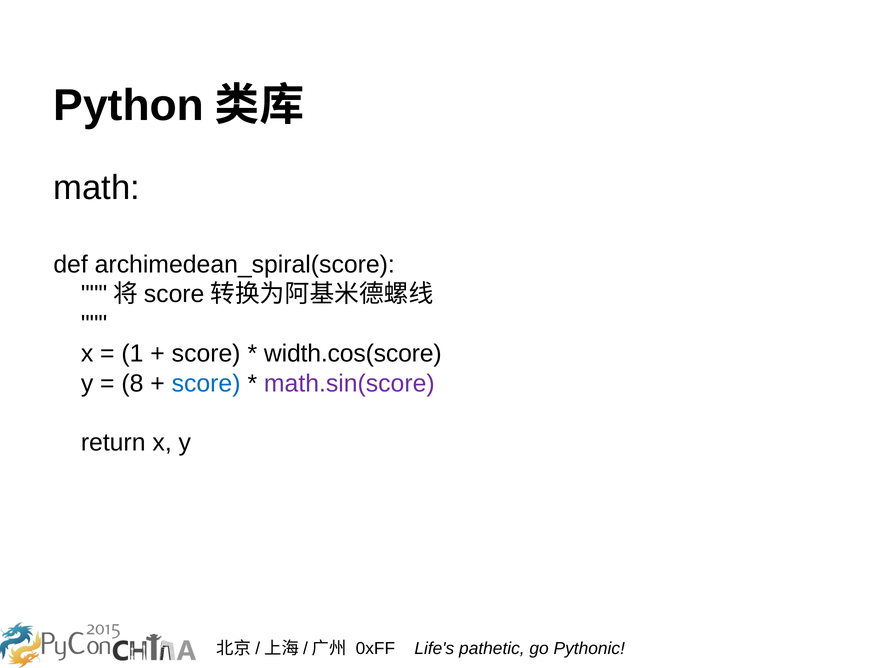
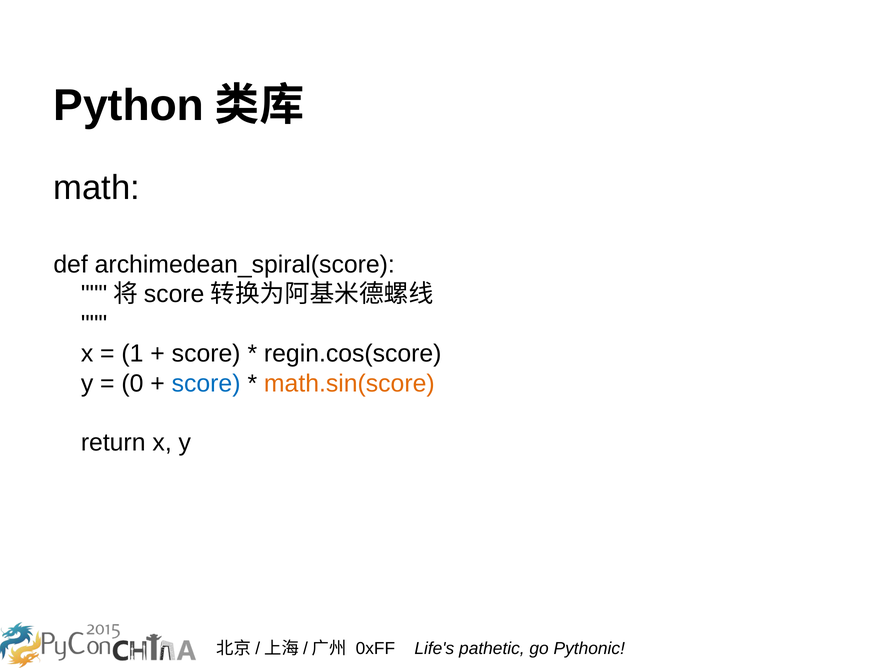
width.cos(score: width.cos(score -> regin.cos(score
8: 8 -> 0
math.sin(score colour: purple -> orange
